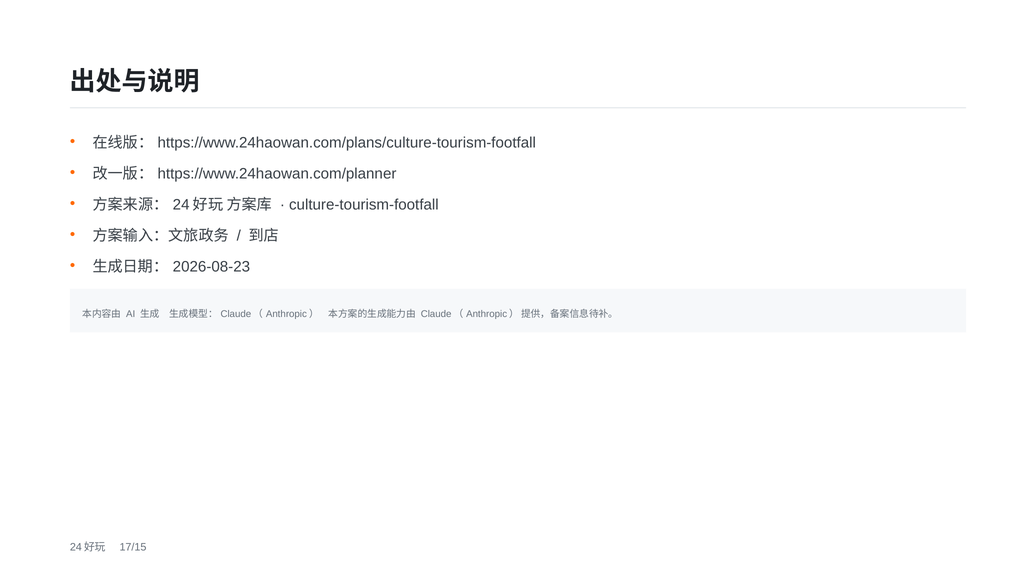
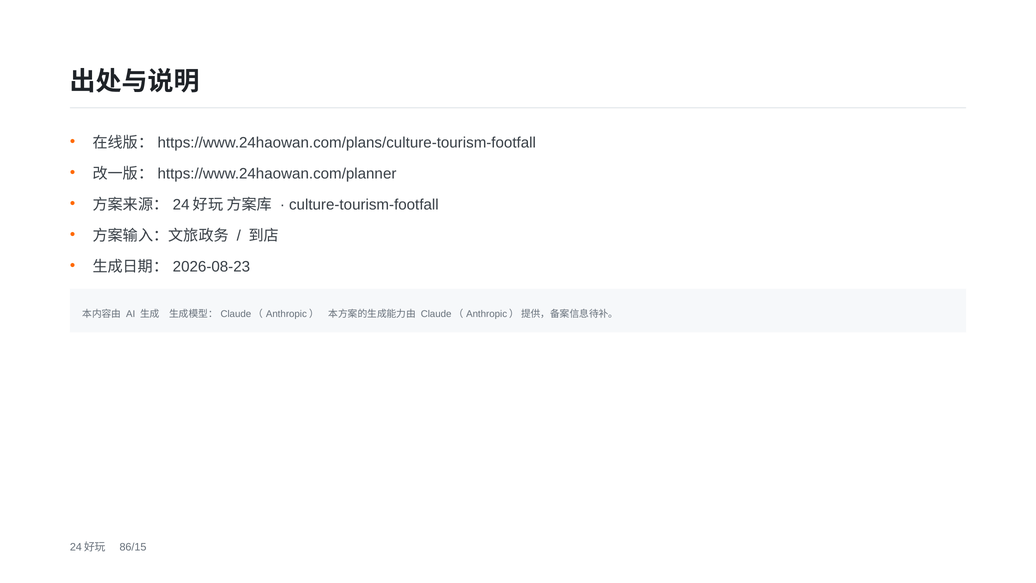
17/15: 17/15 -> 86/15
